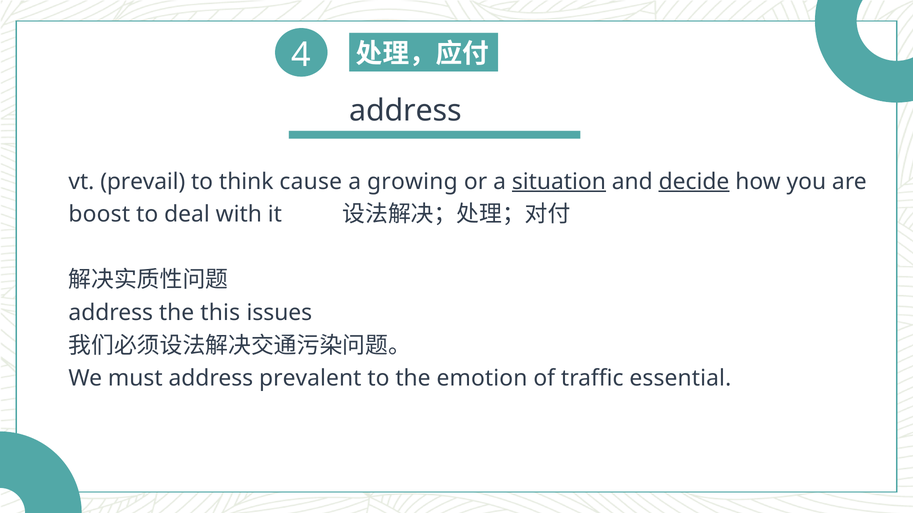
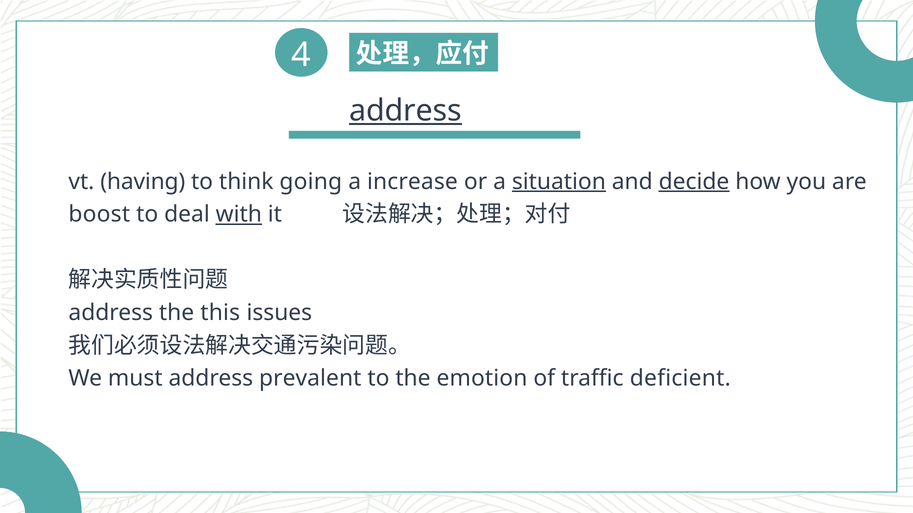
address at (405, 111) underline: none -> present
prevail: prevail -> having
cause: cause -> going
growing: growing -> increase
with underline: none -> present
essential: essential -> deficient
